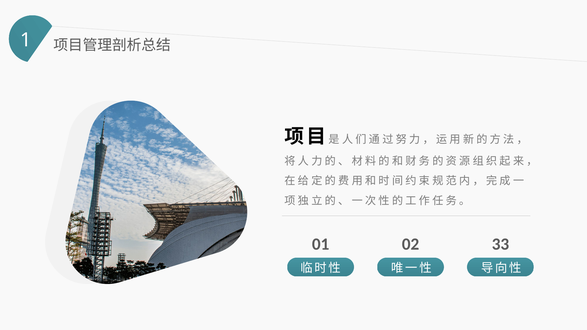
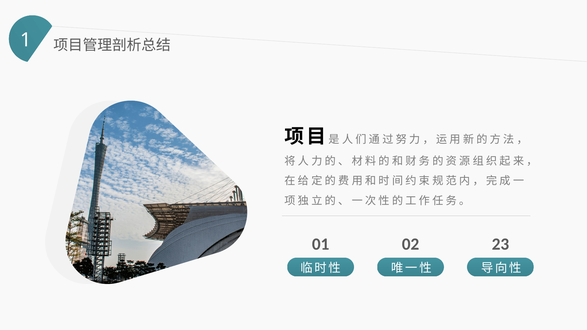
33: 33 -> 23
